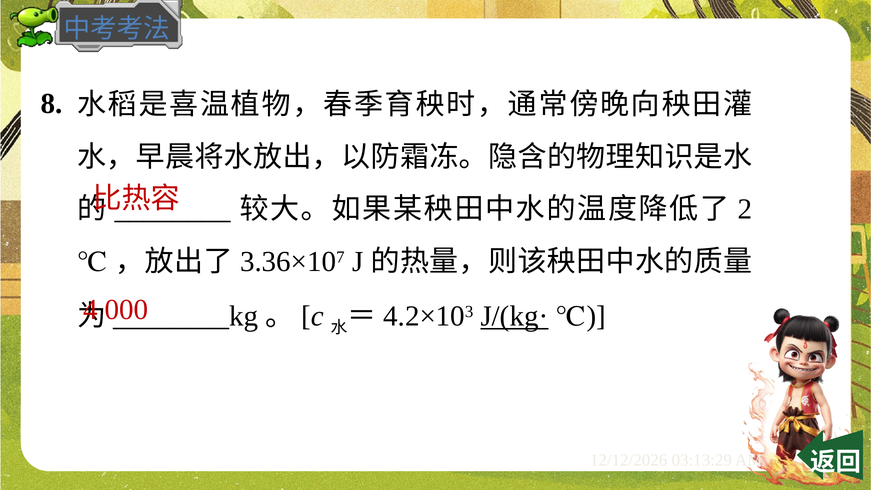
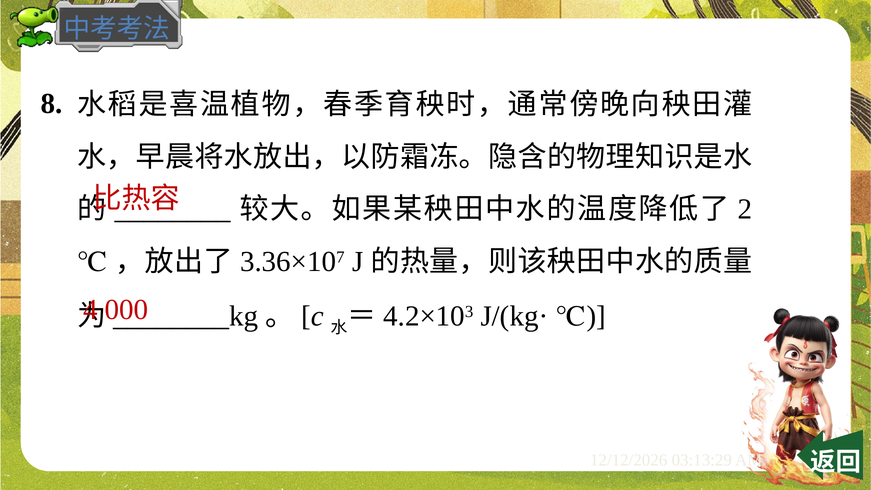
J/(kg· underline: present -> none
